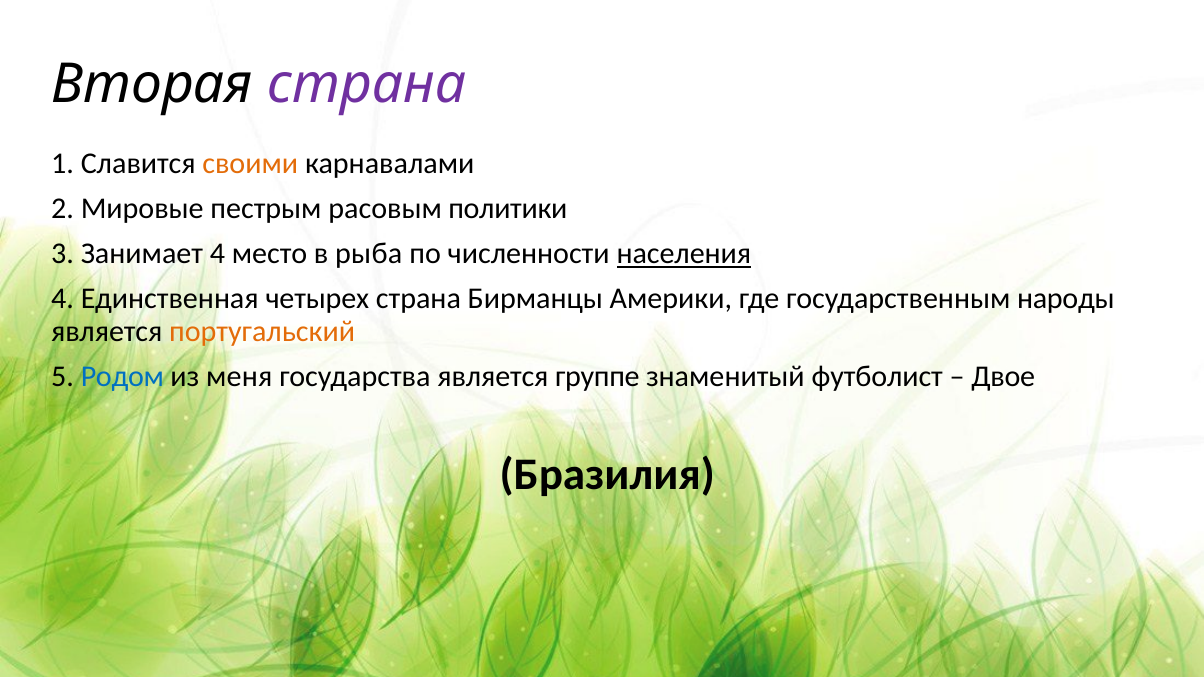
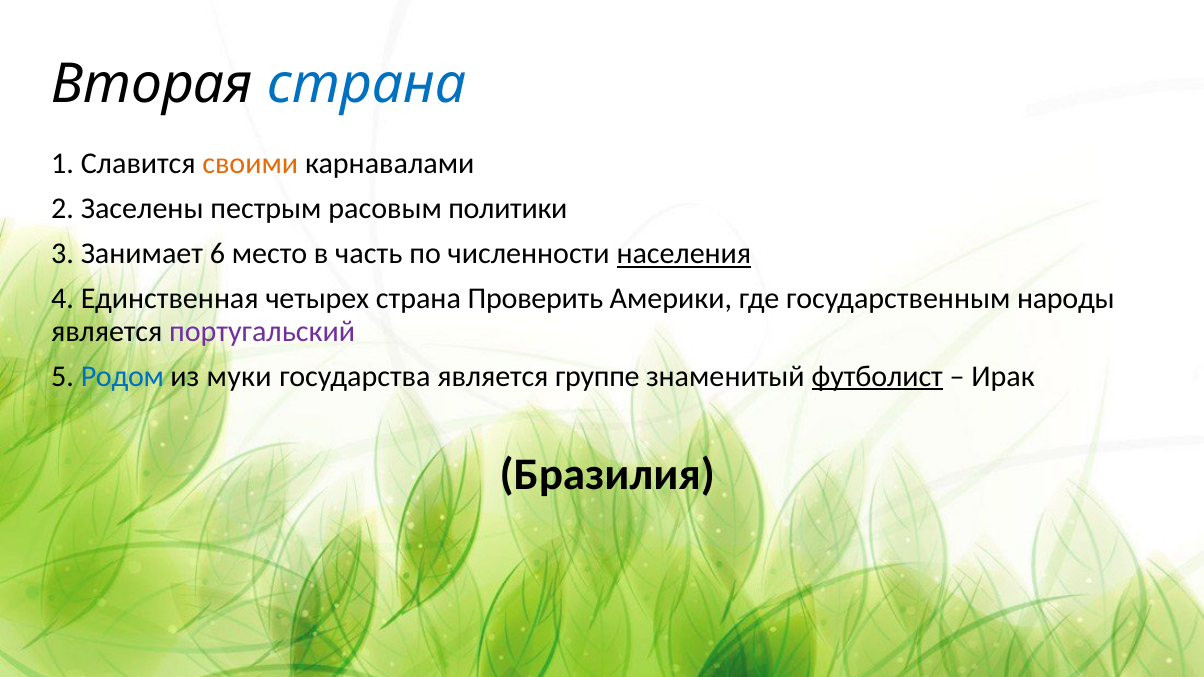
страна at (367, 84) colour: purple -> blue
Мировые: Мировые -> Заселены
Занимает 4: 4 -> 6
рыба: рыба -> часть
Бирманцы: Бирманцы -> Проверить
португальский colour: orange -> purple
меня: меня -> муки
футболист underline: none -> present
Двое: Двое -> Ирак
